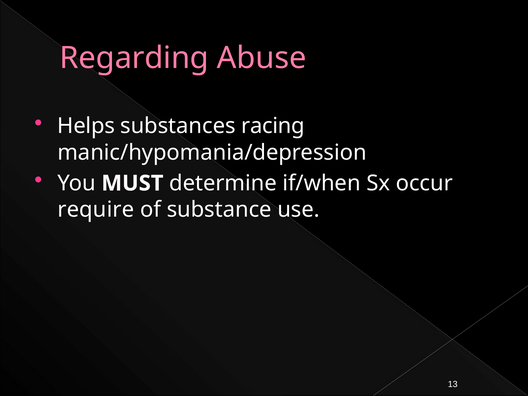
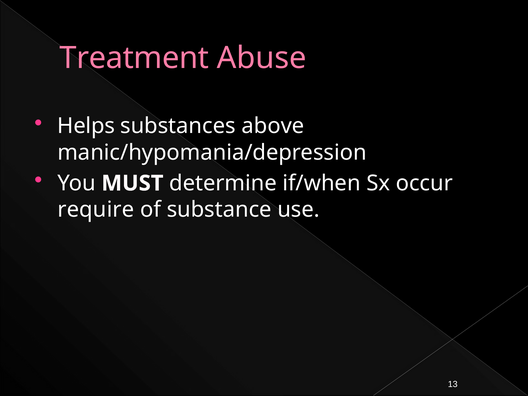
Regarding: Regarding -> Treatment
racing: racing -> above
